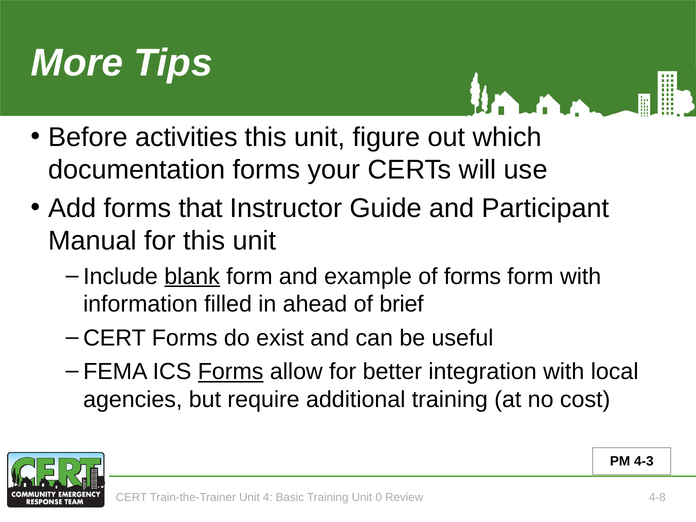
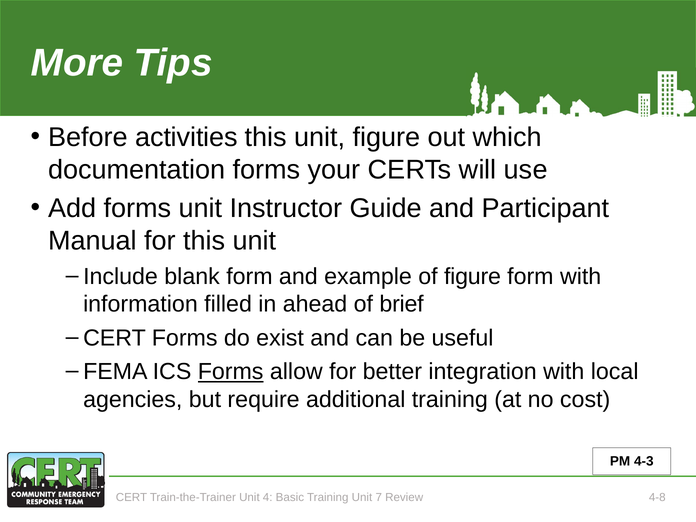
forms that: that -> unit
blank underline: present -> none
of forms: forms -> figure
0: 0 -> 7
